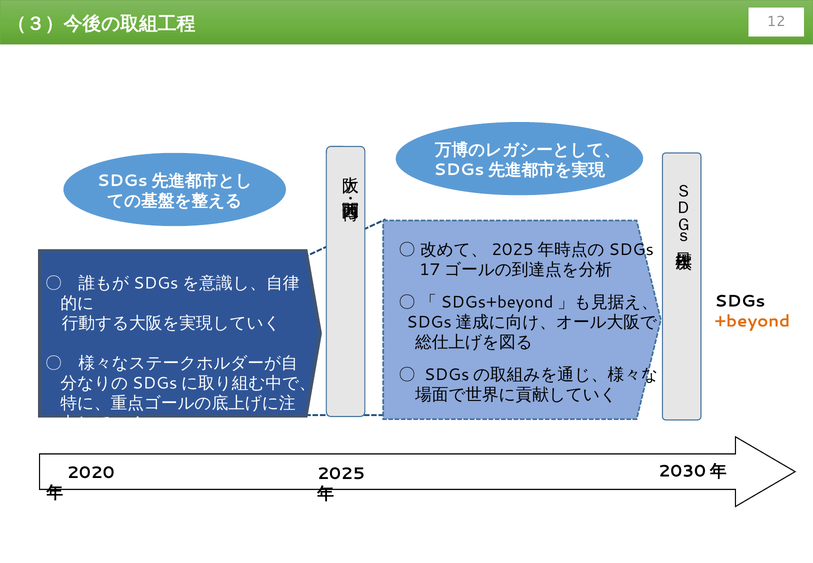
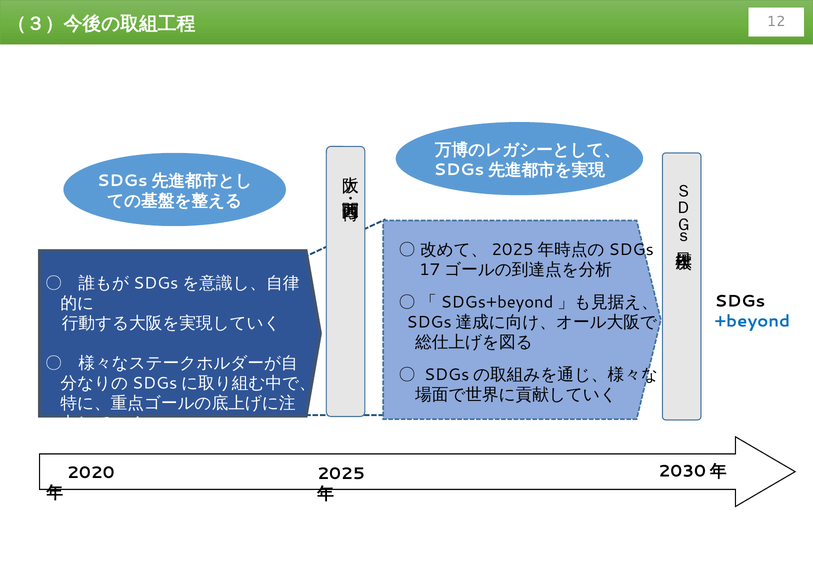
+beyond colour: orange -> blue
